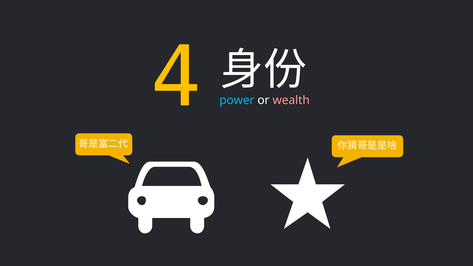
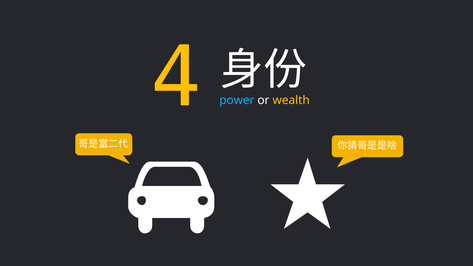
wealth colour: pink -> yellow
